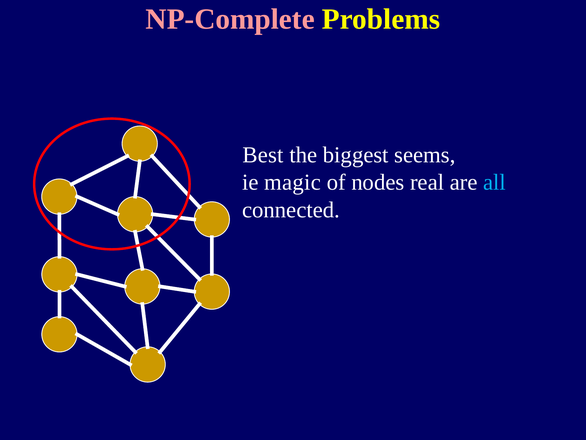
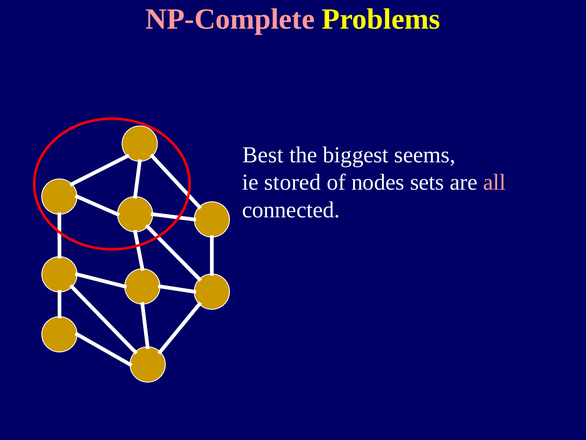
magic: magic -> stored
real: real -> sets
all colour: light blue -> pink
